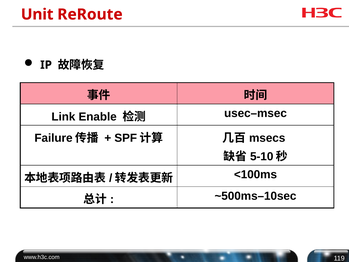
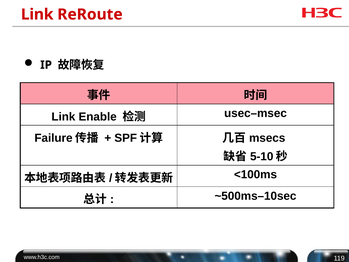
Unit at (37, 14): Unit -> Link
